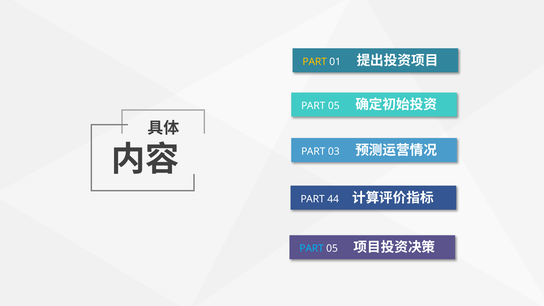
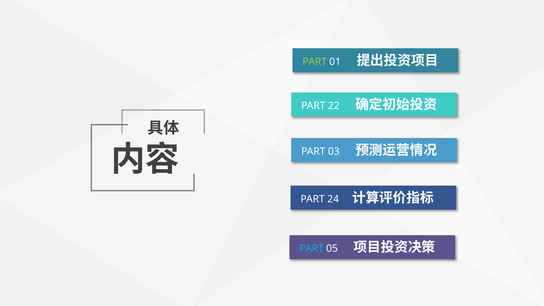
PART at (315, 62) colour: yellow -> light green
05 at (334, 106): 05 -> 22
44: 44 -> 24
